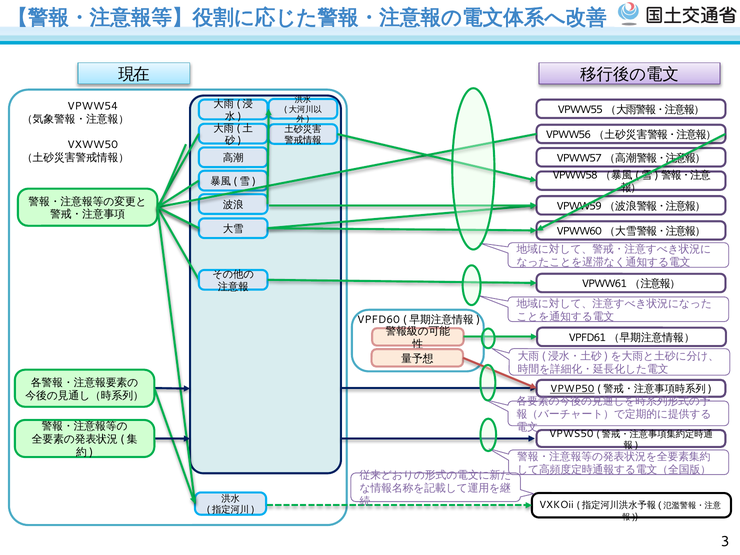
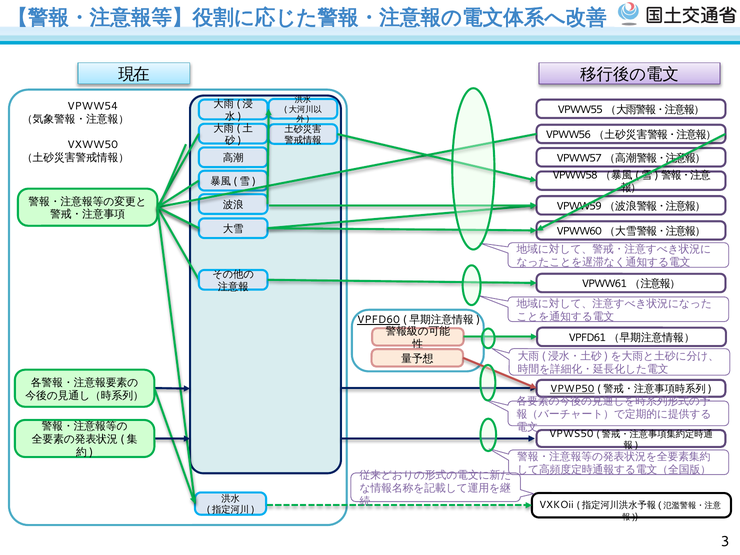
VPFD60 underline: none -> present
